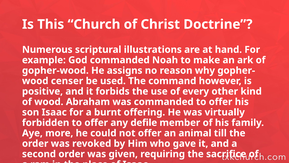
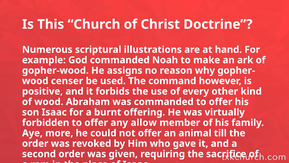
defile: defile -> allow
